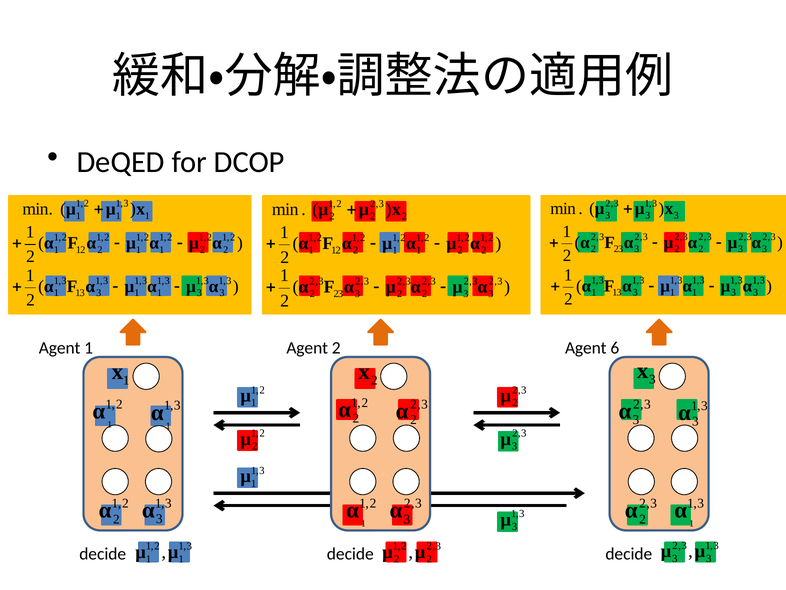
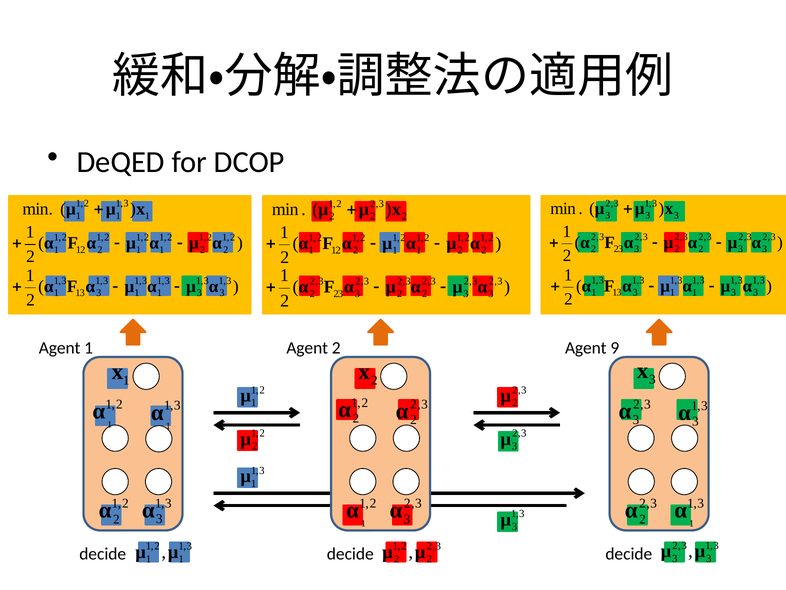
6: 6 -> 9
